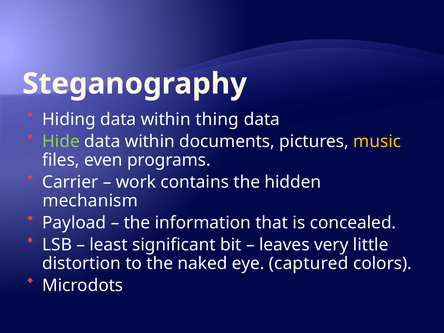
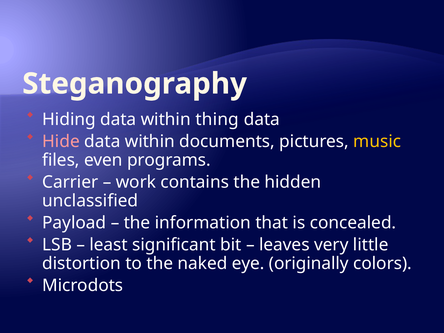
Hide colour: light green -> pink
mechanism: mechanism -> unclassified
captured: captured -> originally
